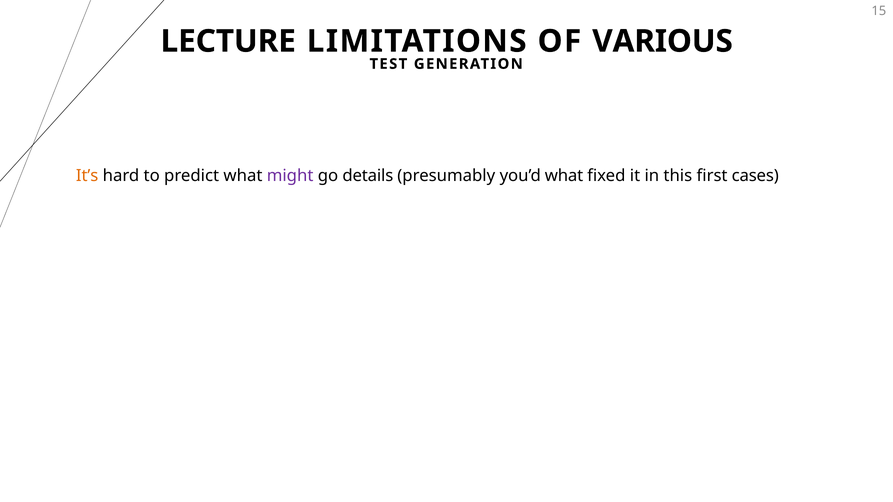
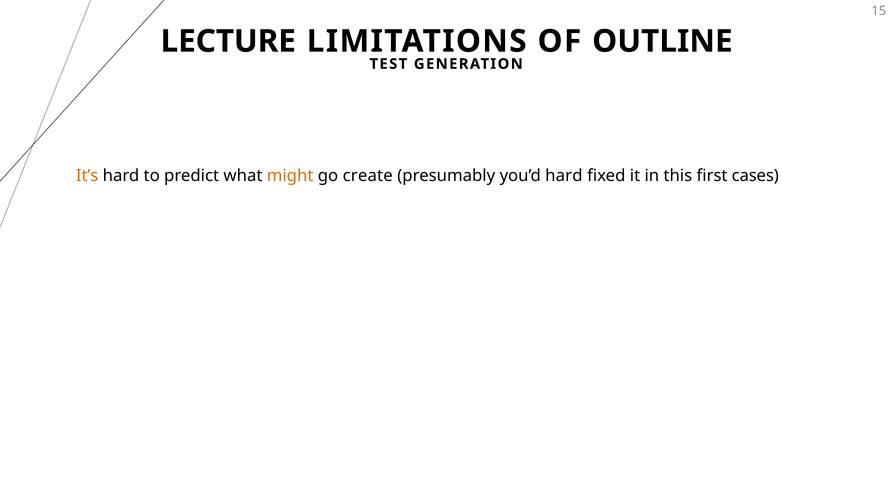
VARIOUS: VARIOUS -> OUTLINE
might colour: purple -> orange
details: details -> create
you’d what: what -> hard
